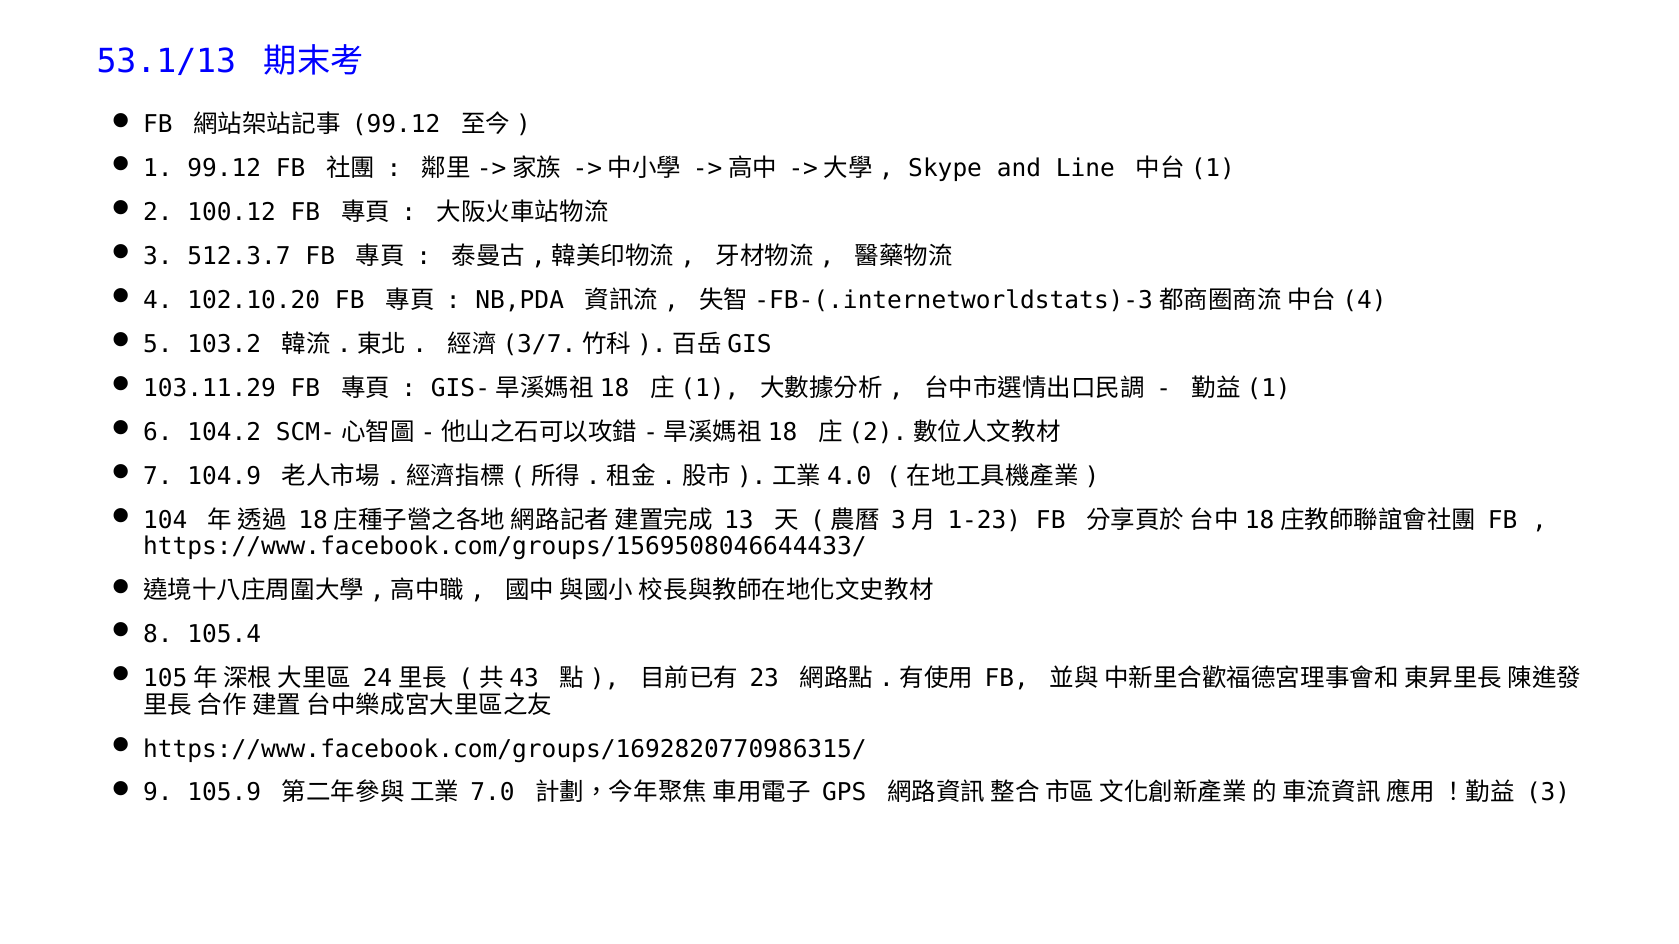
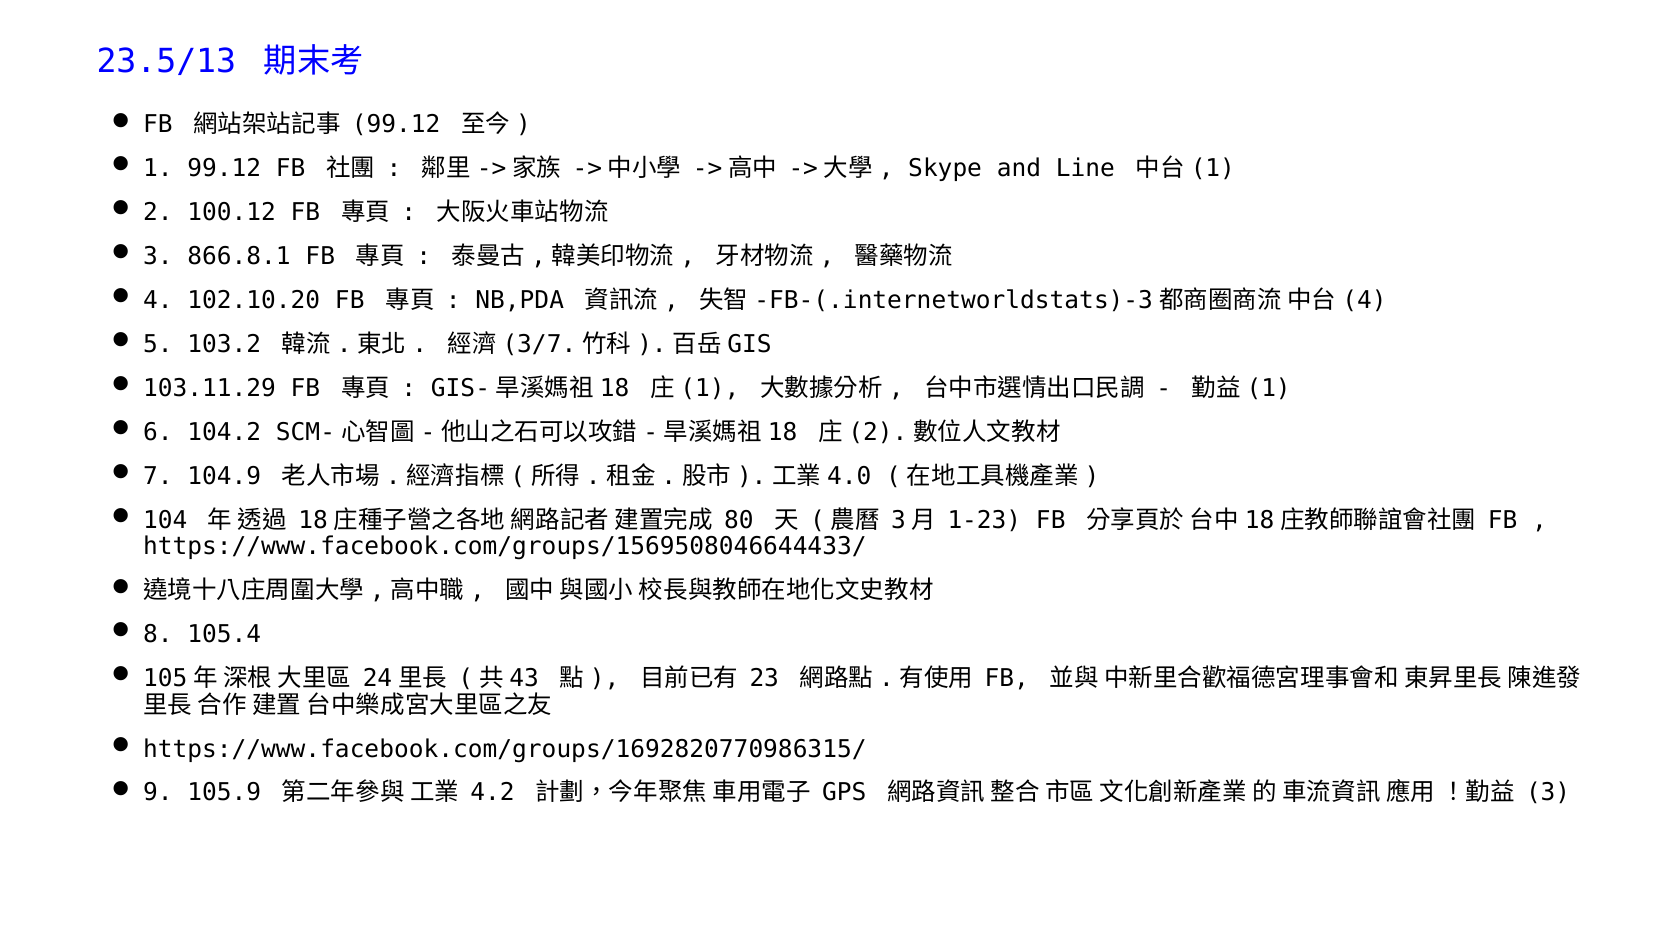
53.1/13: 53.1/13 -> 23.5/13
512.3.7: 512.3.7 -> 866.8.1
13: 13 -> 80
7.0: 7.0 -> 4.2
